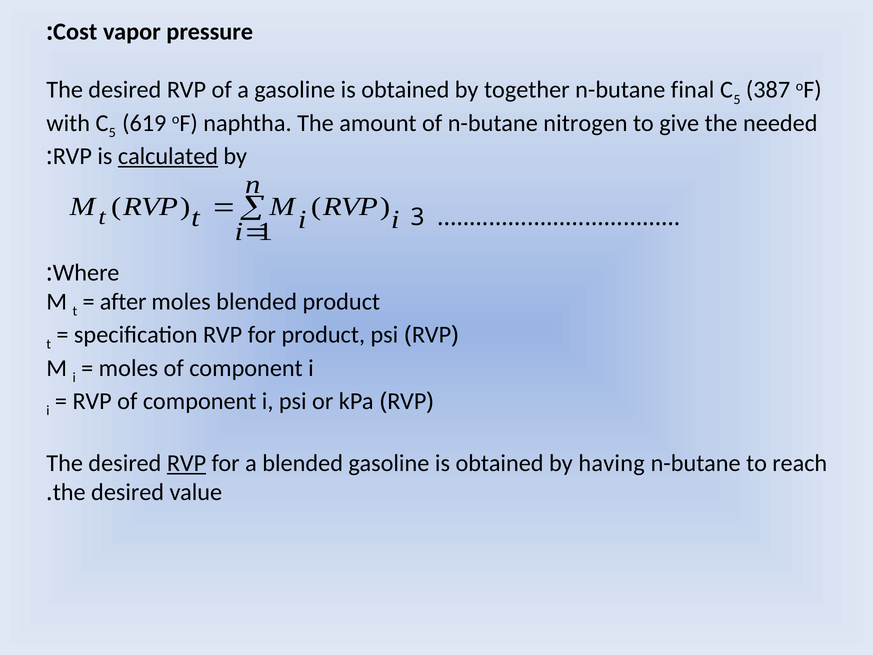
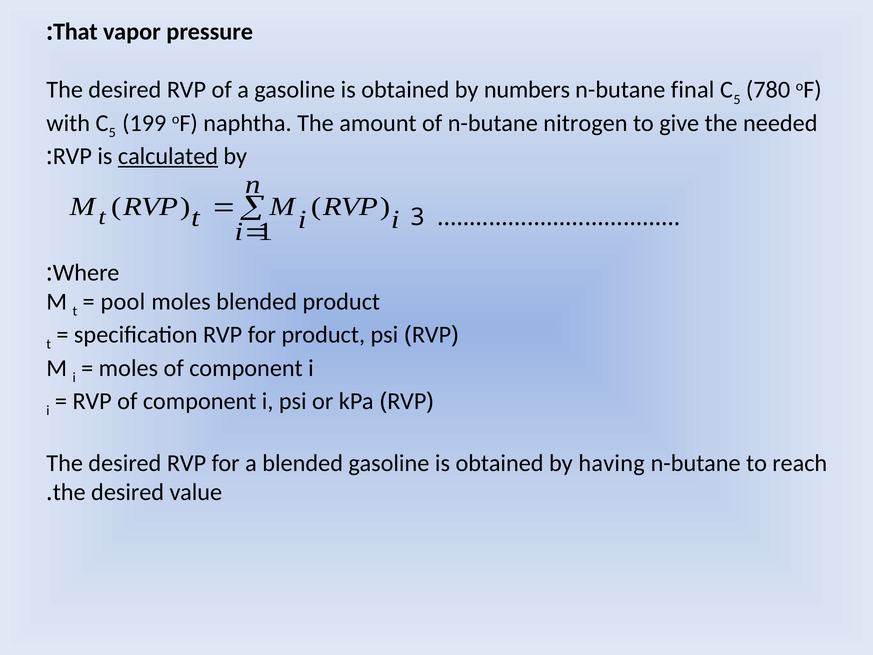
Cost: Cost -> That
together: together -> numbers
387: 387 -> 780
619: 619 -> 199
after: after -> pool
RVP at (187, 463) underline: present -> none
